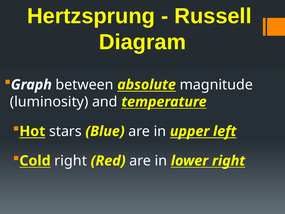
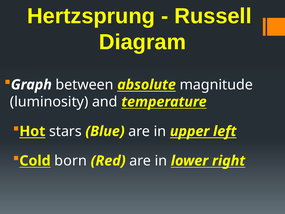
Cold right: right -> born
